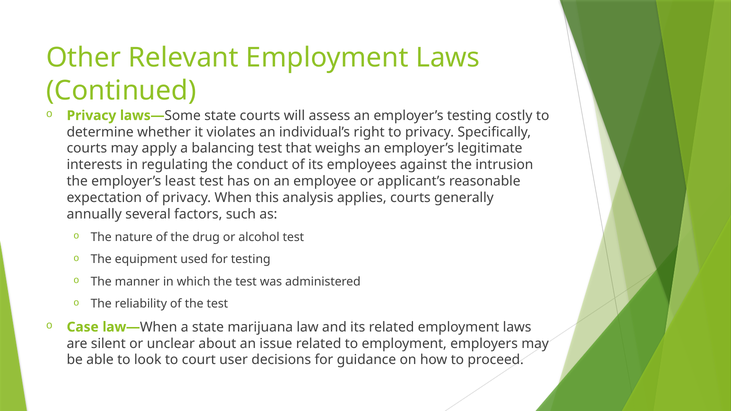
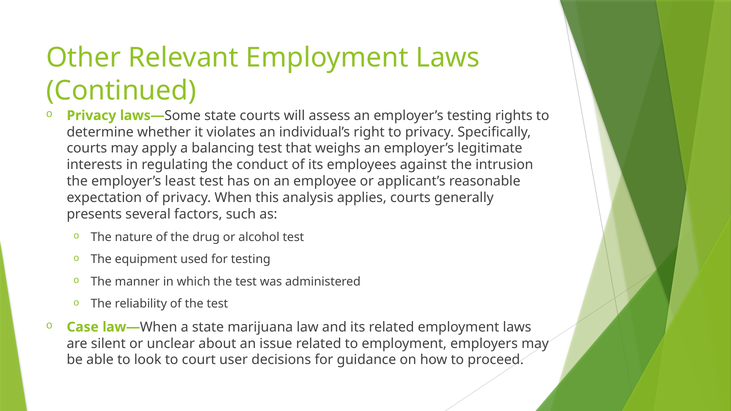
costly: costly -> rights
annually: annually -> presents
